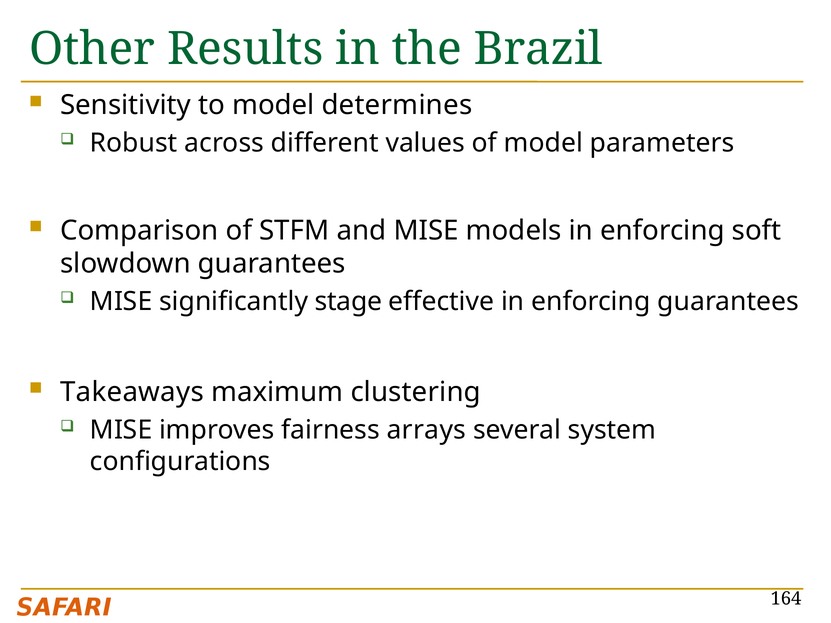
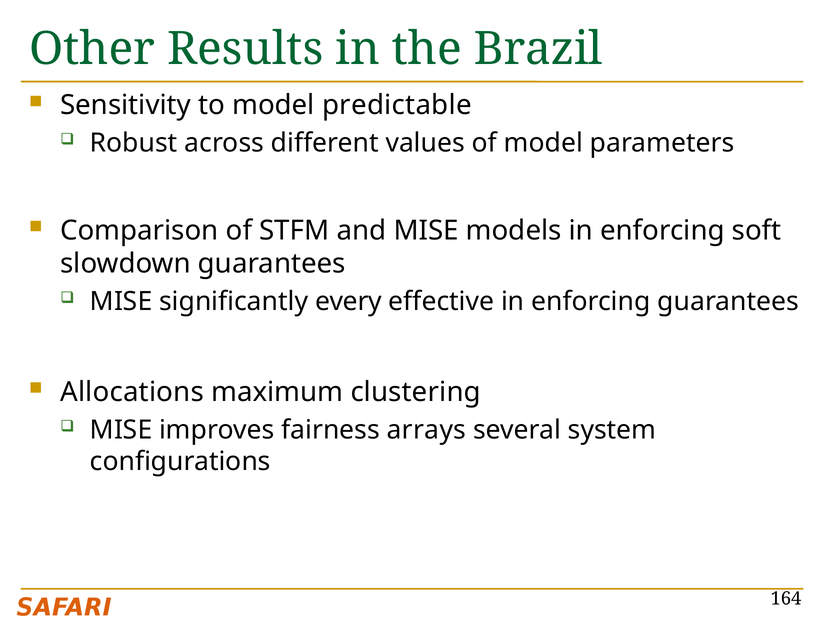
determines: determines -> predictable
stage: stage -> every
Takeaways: Takeaways -> Allocations
